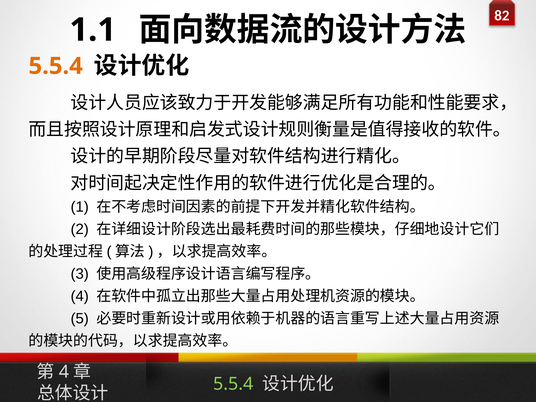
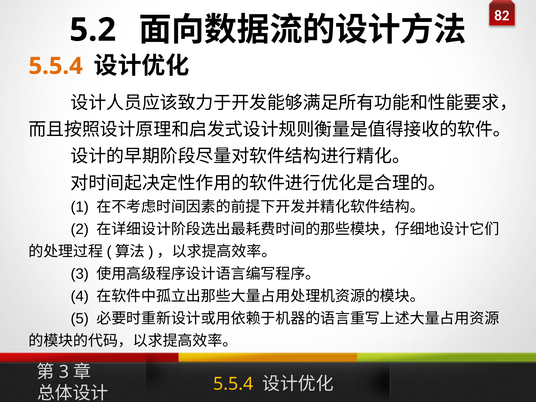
1.1: 1.1 -> 5.2
4 at (64, 372): 4 -> 3
5.5.4 at (233, 384) colour: light green -> yellow
